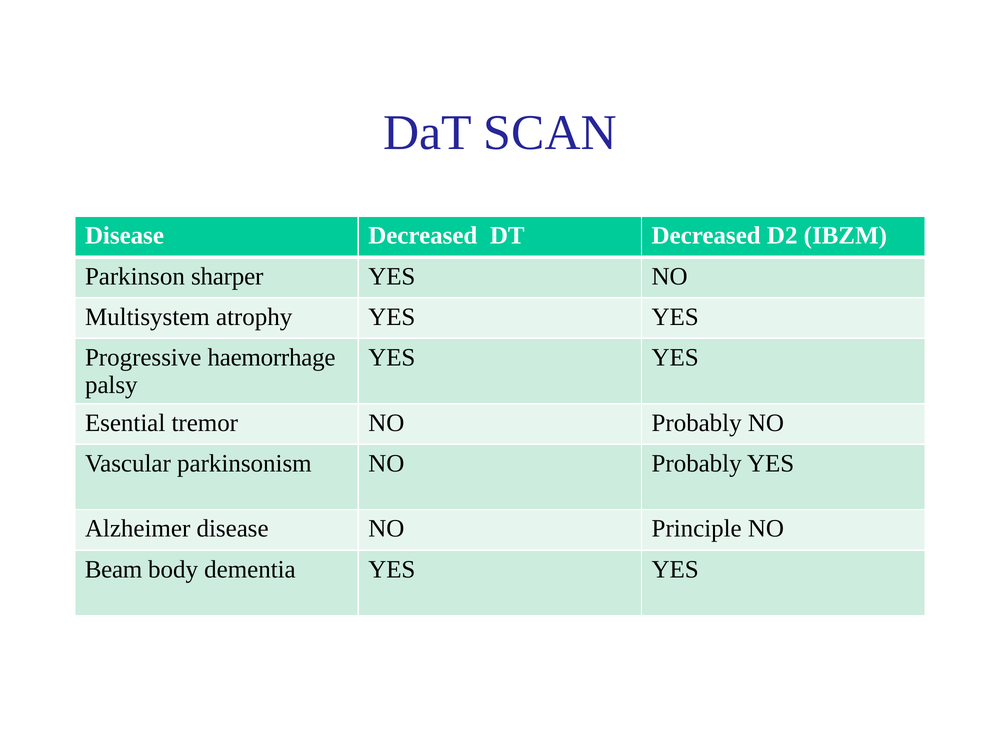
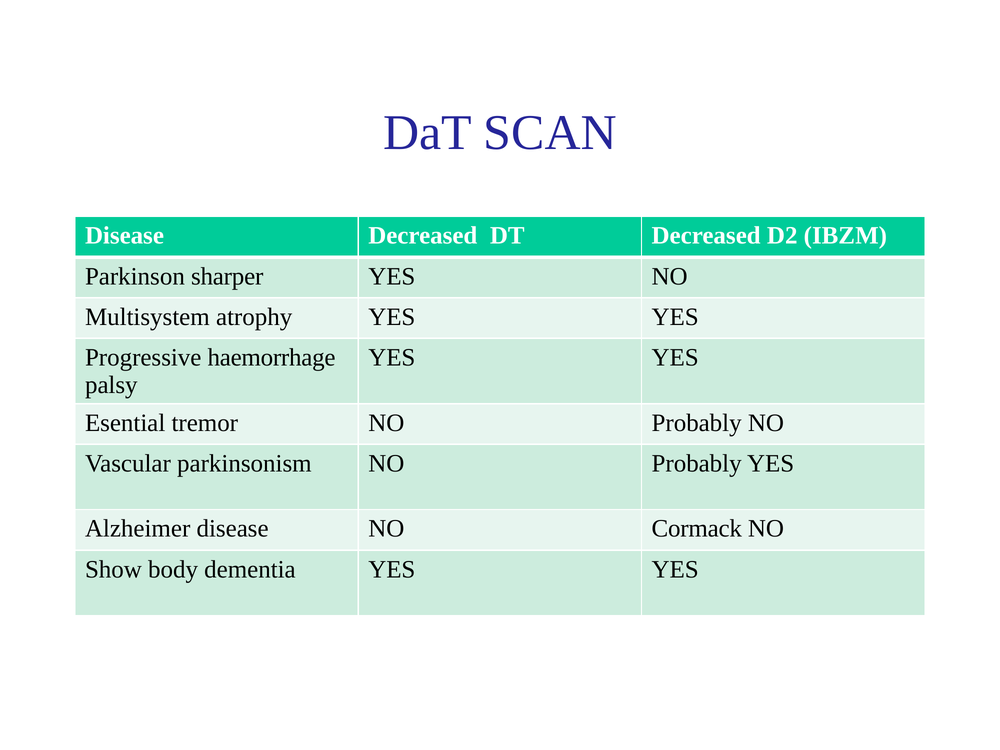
Principle: Principle -> Cormack
Beam: Beam -> Show
